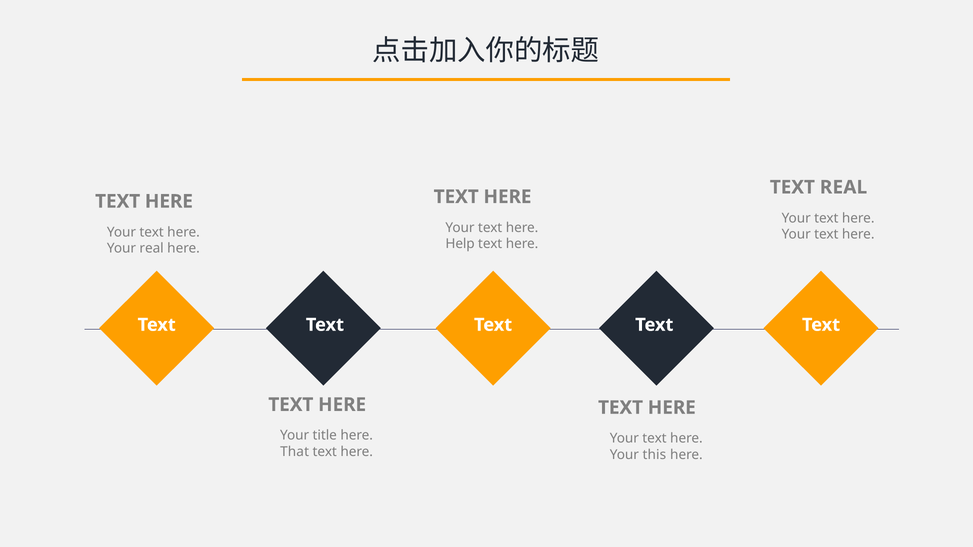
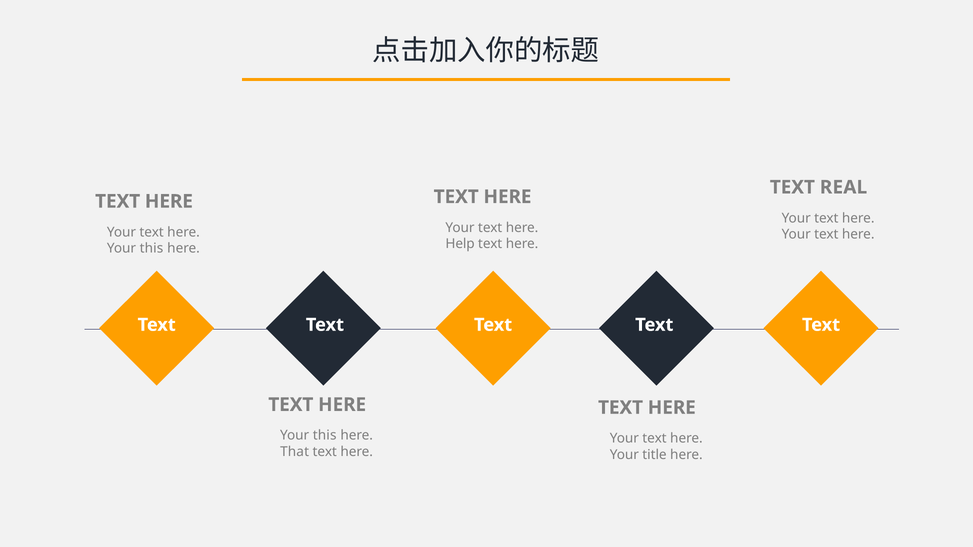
real at (152, 249): real -> this
title at (325, 436): title -> this
this: this -> title
